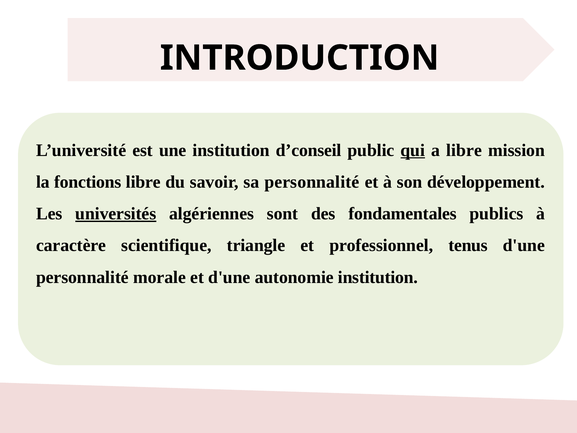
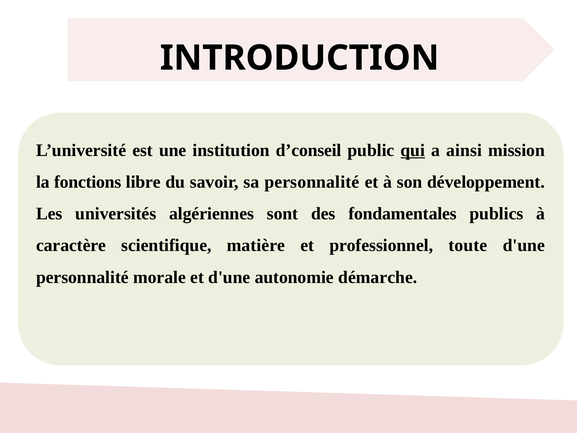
a libre: libre -> ainsi
universités underline: present -> none
triangle: triangle -> matière
tenus: tenus -> toute
autonomie institution: institution -> démarche
